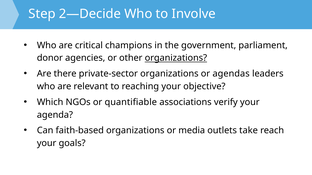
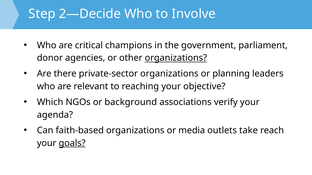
agendas: agendas -> planning
quantifiable: quantifiable -> background
goals underline: none -> present
